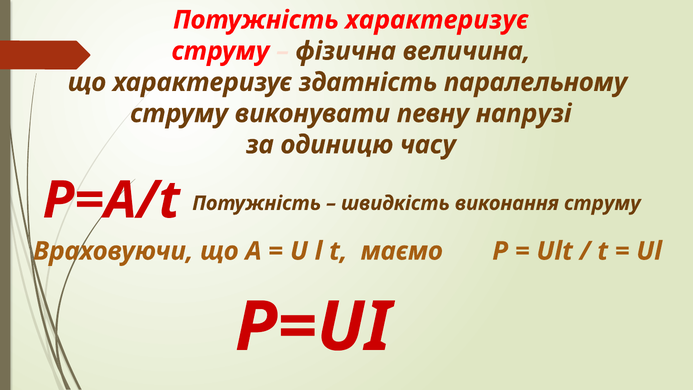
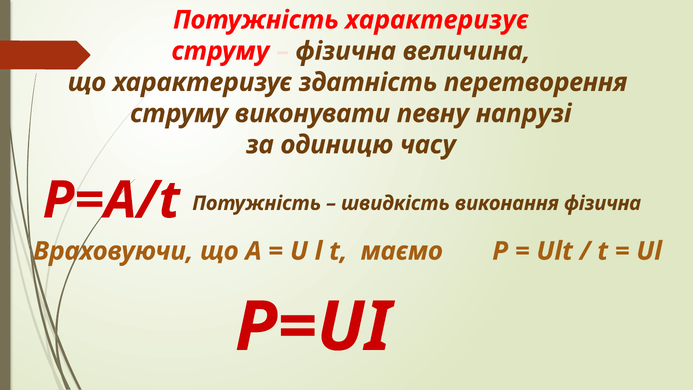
паралельному: паралельному -> перетворення
виконання струму: струму -> фізична
